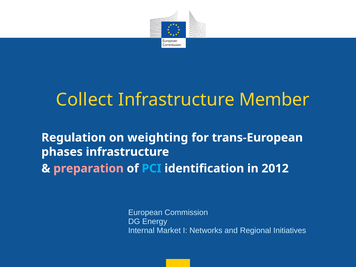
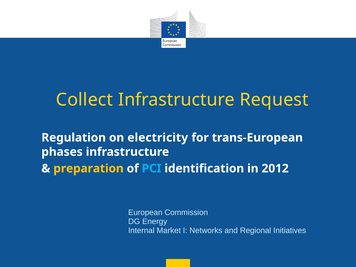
Member: Member -> Request
weighting: weighting -> electricity
preparation colour: pink -> yellow
